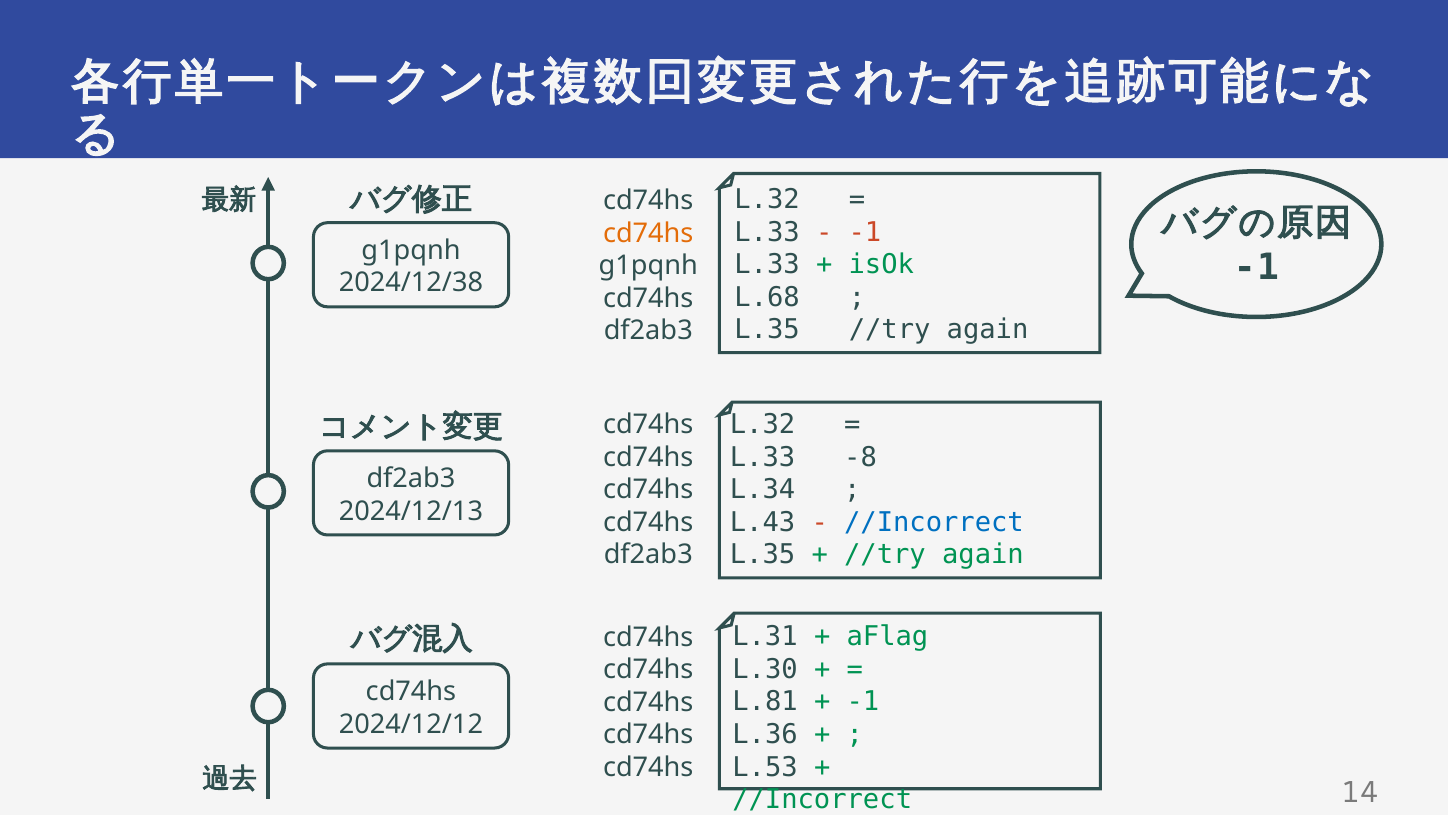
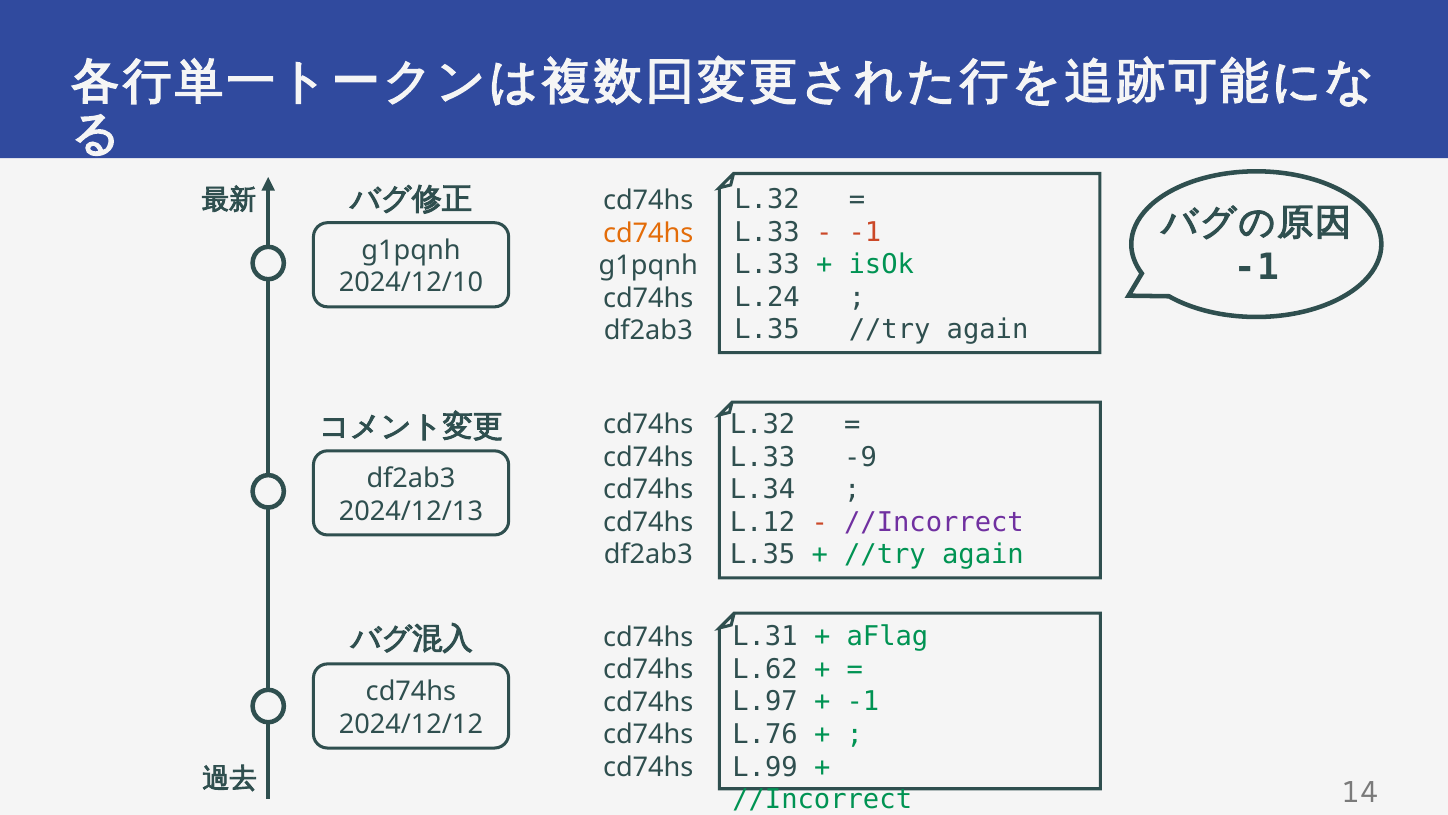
2024/12/38: 2024/12/38 -> 2024/12/10
L.68: L.68 -> L.24
-8: -8 -> -9
L.43: L.43 -> L.12
//Incorrect at (934, 522) colour: blue -> purple
L.30: L.30 -> L.62
L.81: L.81 -> L.97
L.36: L.36 -> L.76
L.53: L.53 -> L.99
